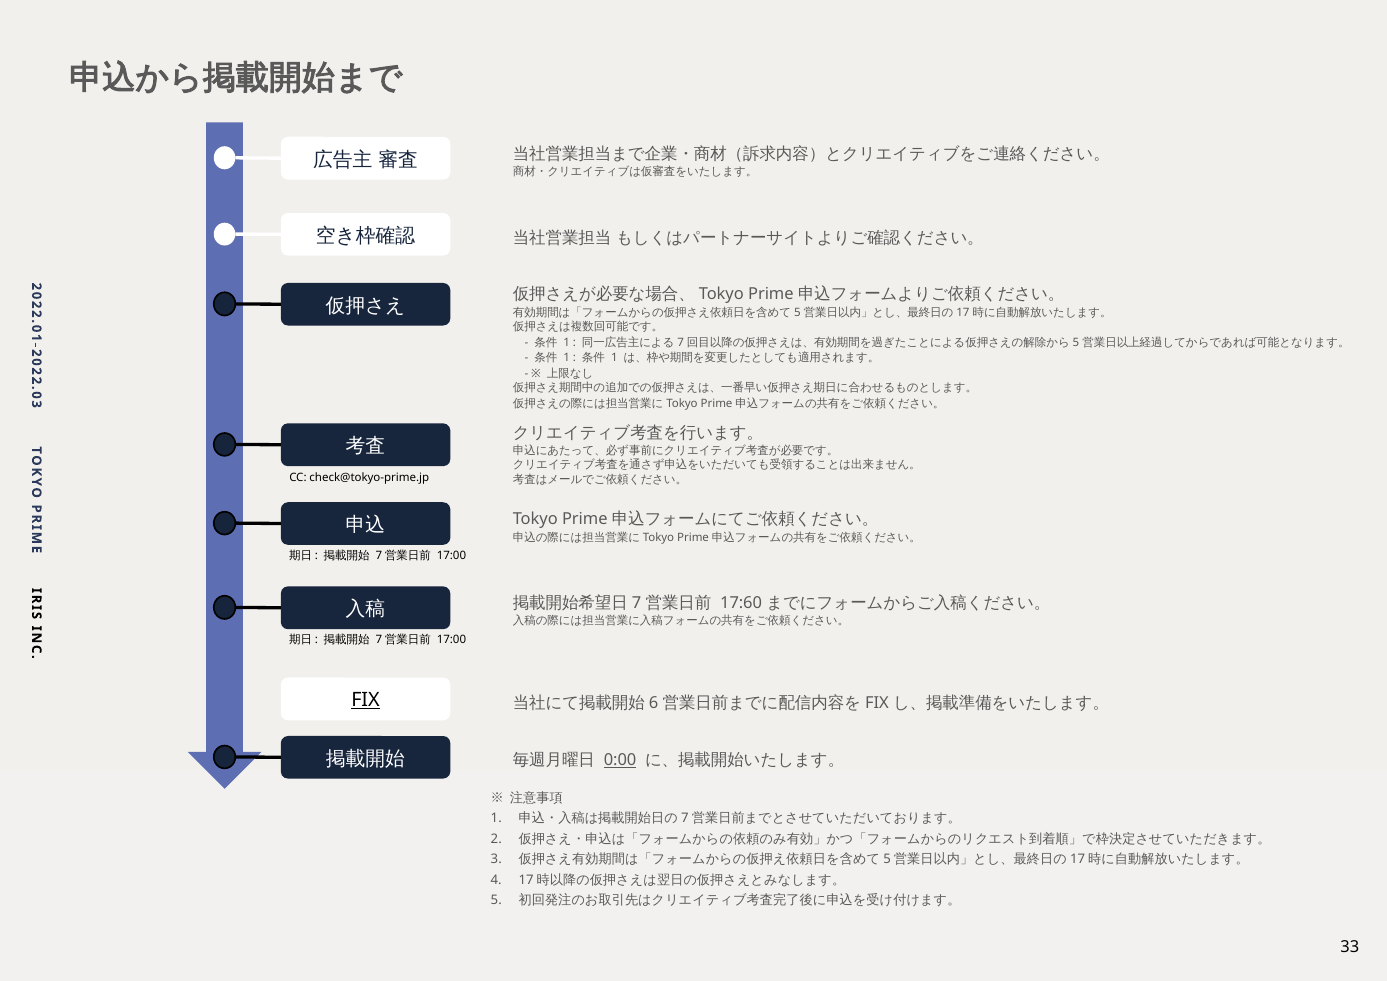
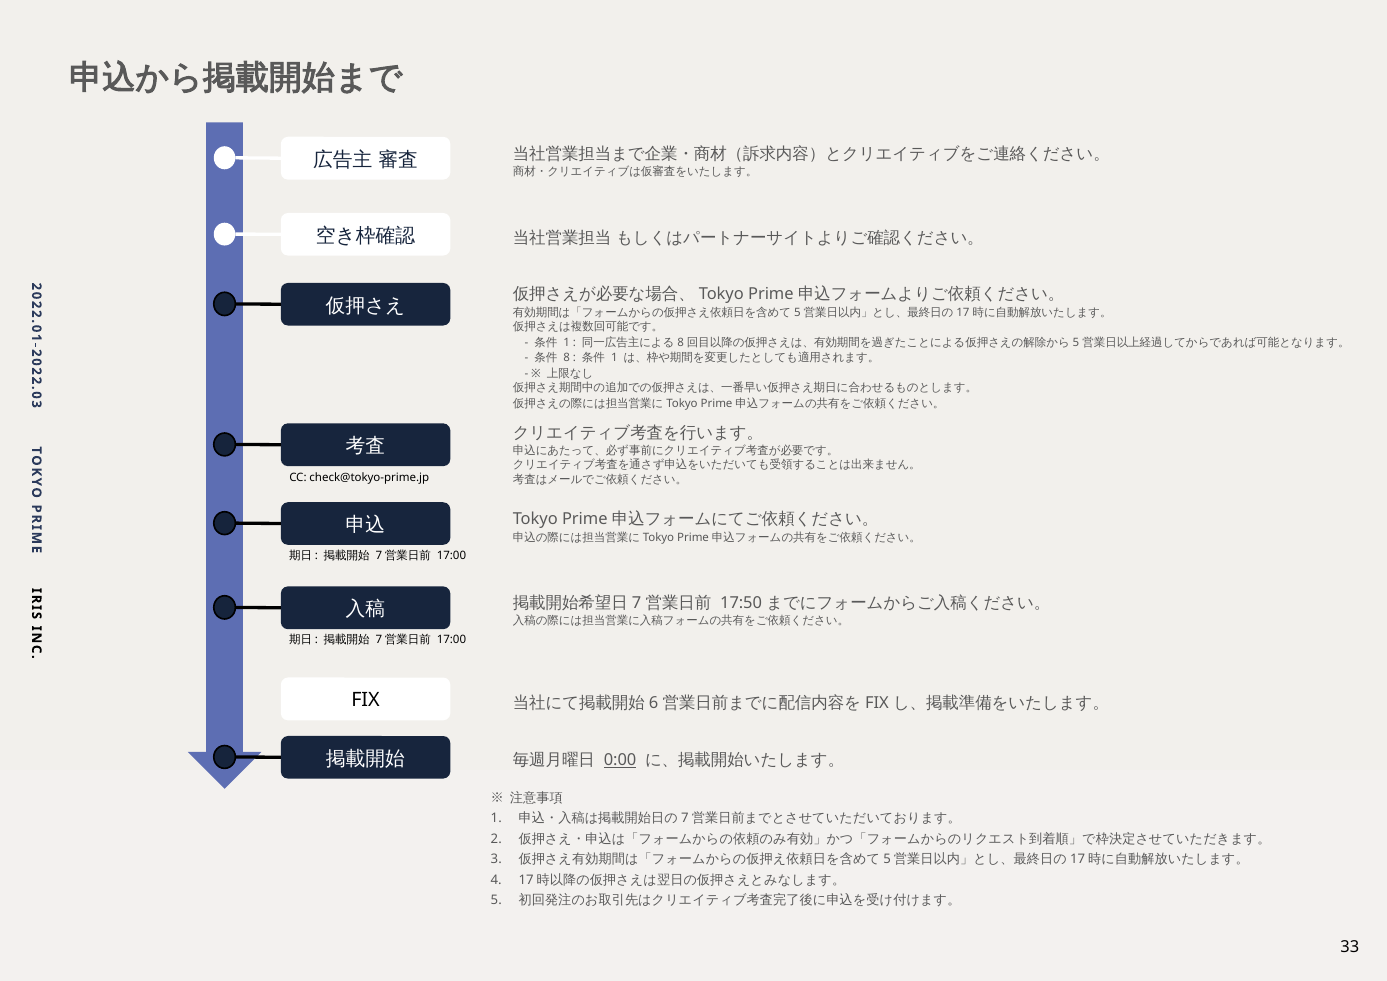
7 at (681, 342): 7 -> 8
1 at (567, 358): 1 -> 8
17:60: 17:60 -> 17:50
FIX underline: present -> none
